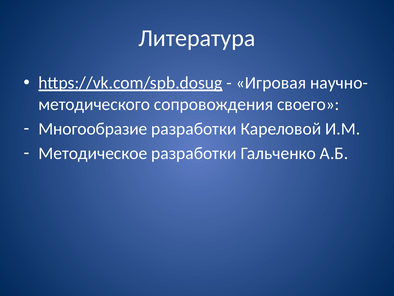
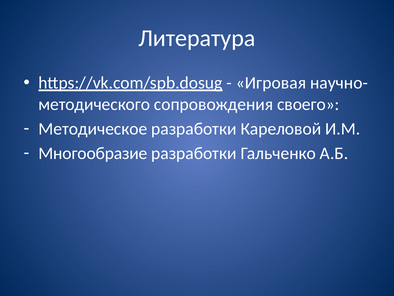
Многообразие: Многообразие -> Методическое
Методическое: Методическое -> Многообразие
